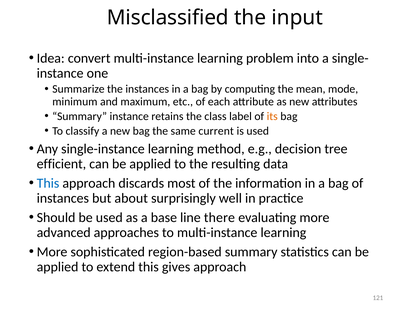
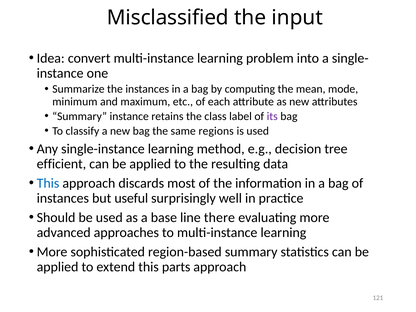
its colour: orange -> purple
current: current -> regions
about: about -> useful
gives: gives -> parts
